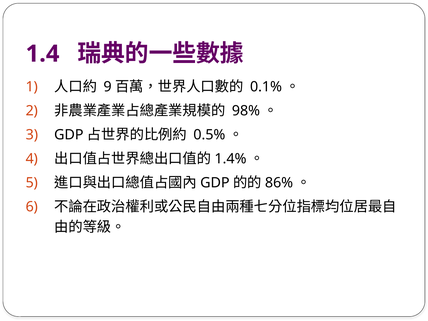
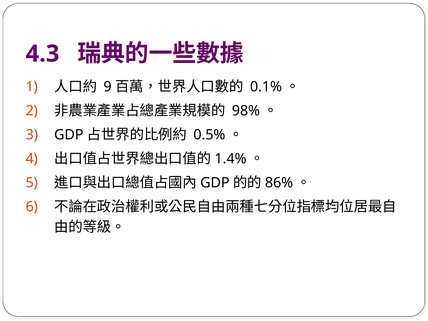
1.4: 1.4 -> 4.3
